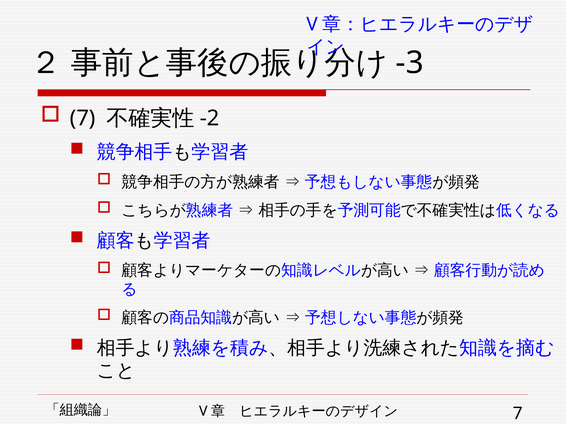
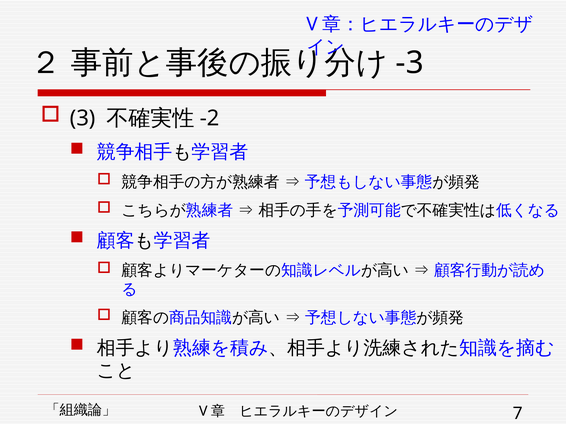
7 at (83, 118): 7 -> 3
